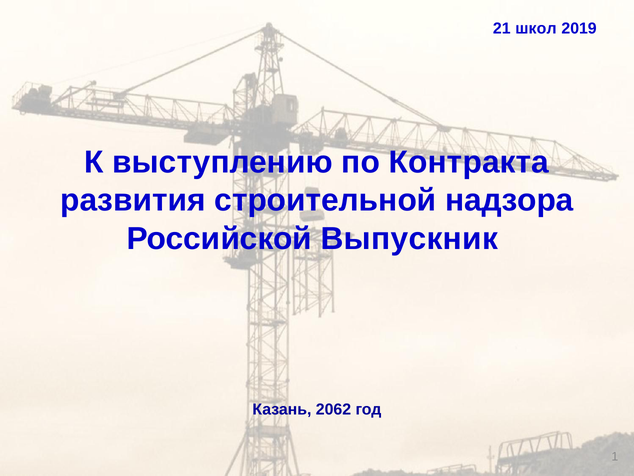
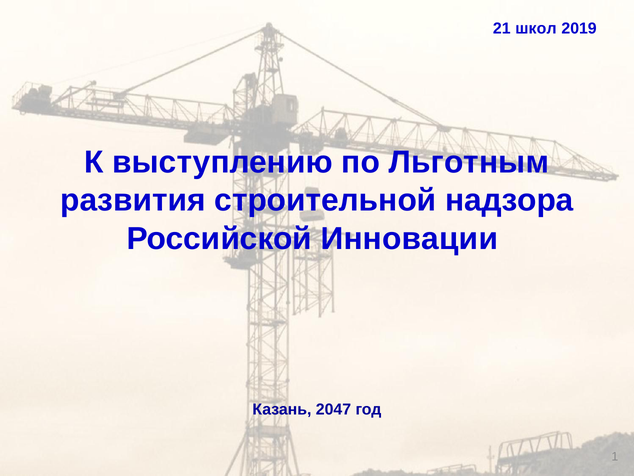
Контракта: Контракта -> Льготным
Выпускник: Выпускник -> Инновации
2062: 2062 -> 2047
